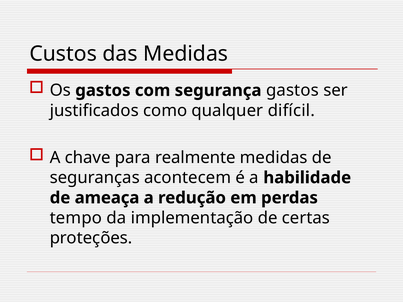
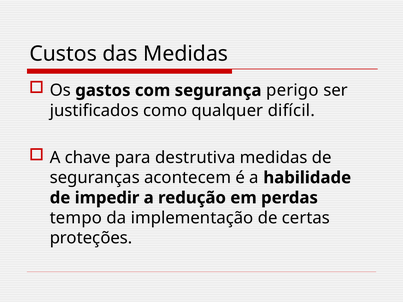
segurança gastos: gastos -> perigo
realmente: realmente -> destrutiva
ameaça: ameaça -> impedir
